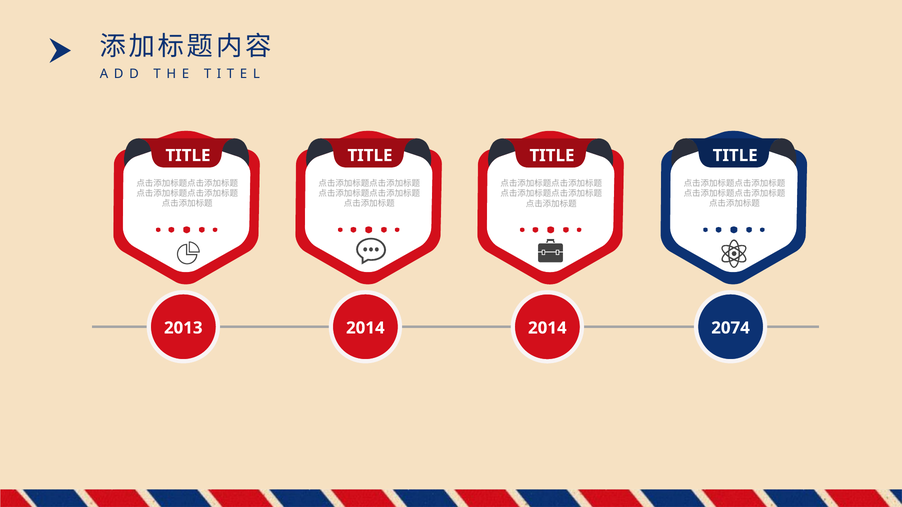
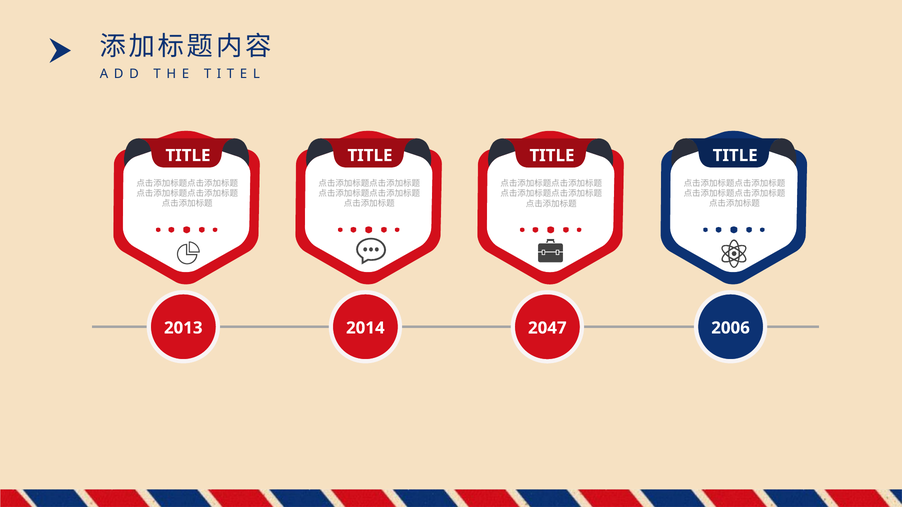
2074: 2074 -> 2006
2014 at (547, 328): 2014 -> 2047
